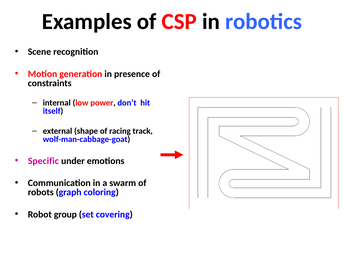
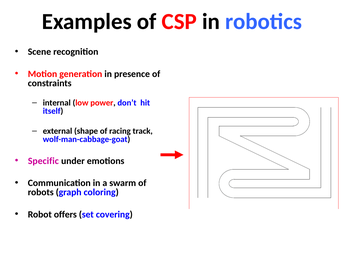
group: group -> offers
